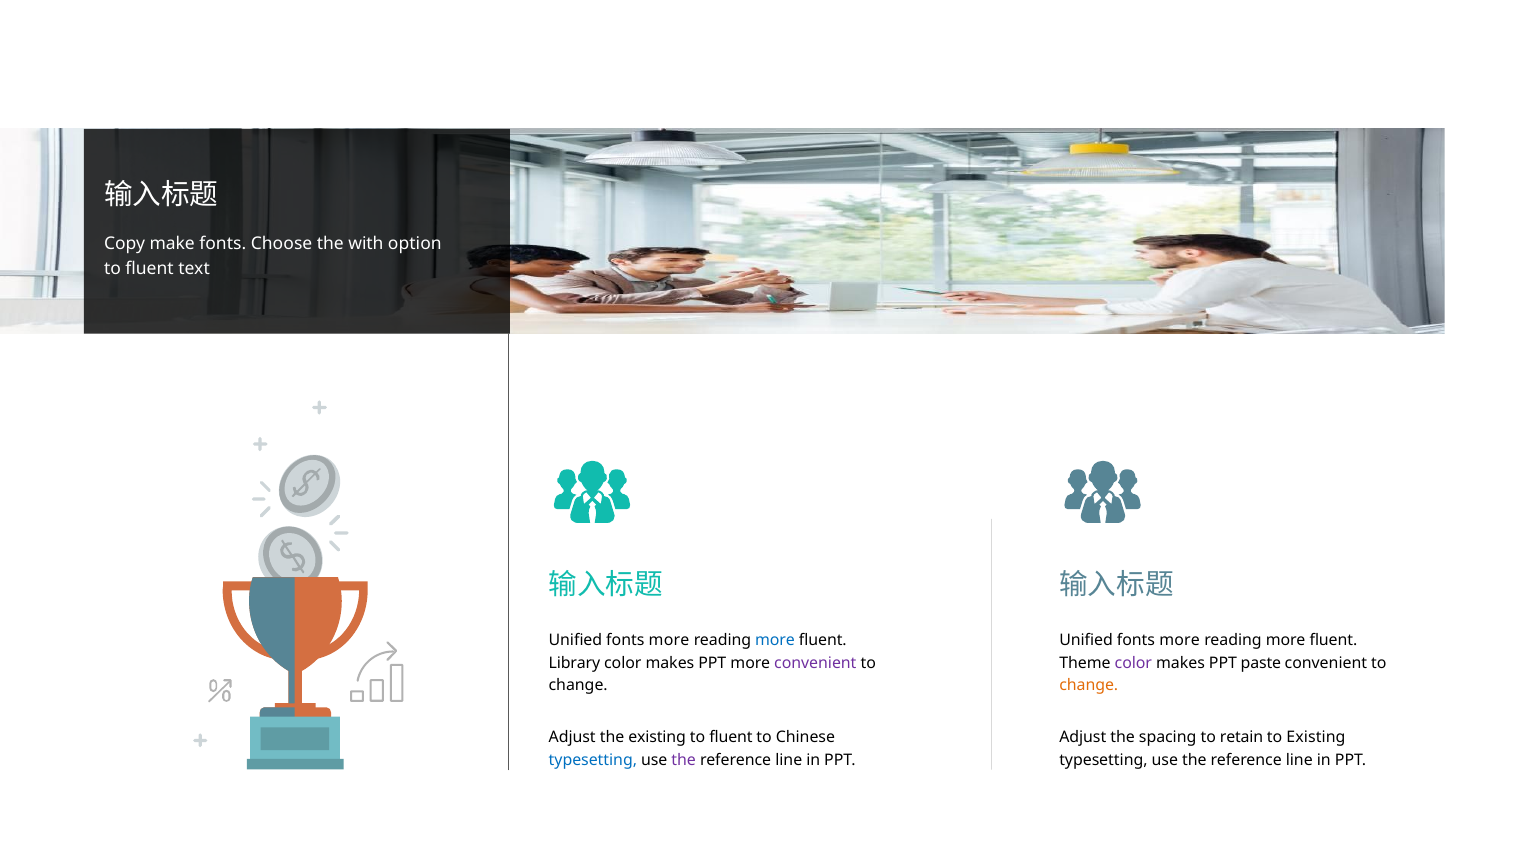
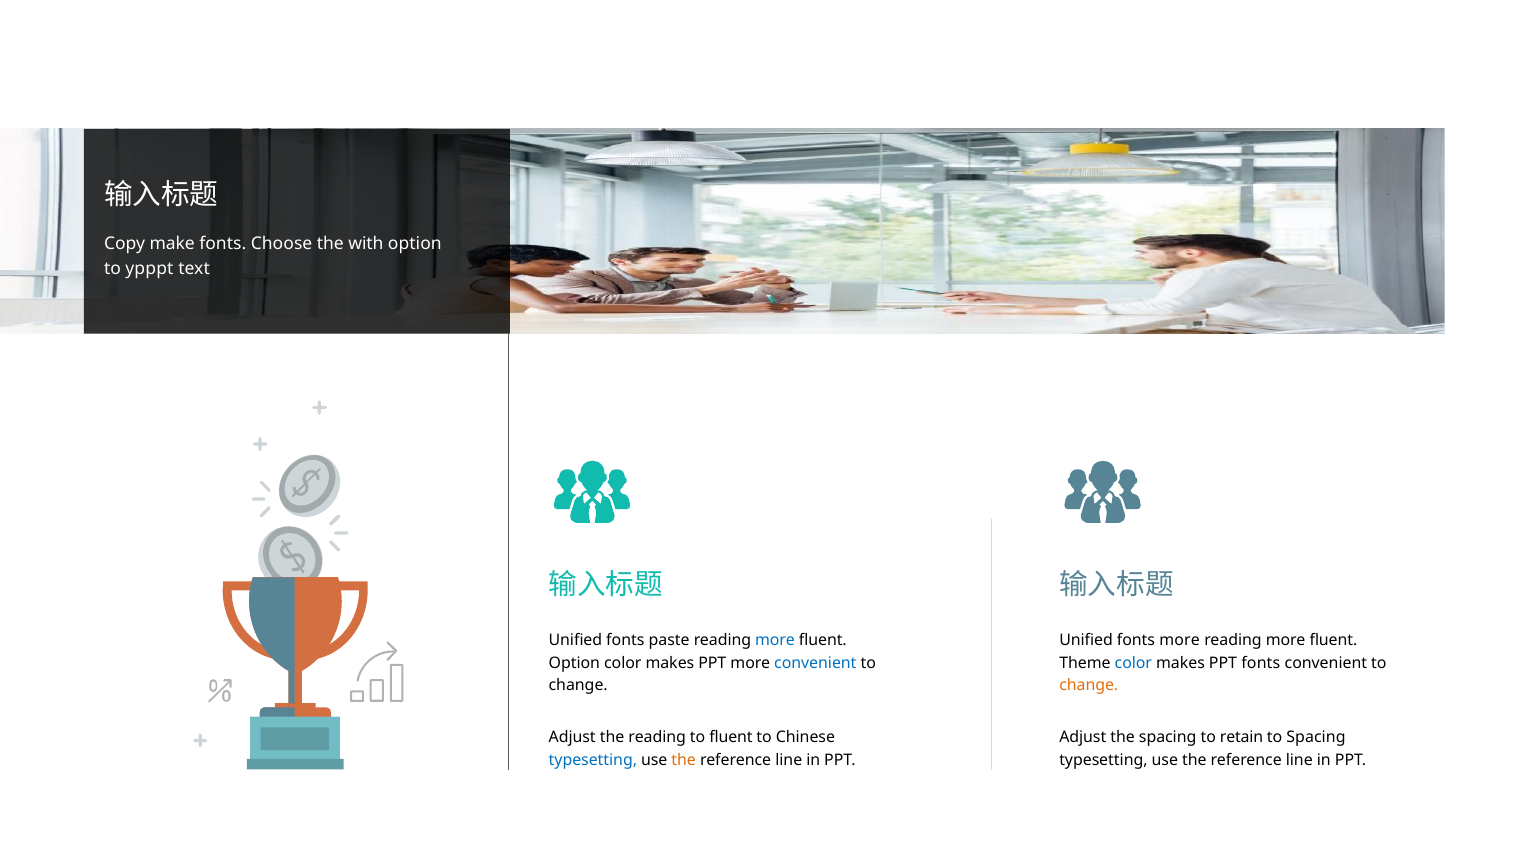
fluent at (150, 269): fluent -> ypppt
more at (669, 640): more -> paste
Library at (574, 663): Library -> Option
convenient at (815, 663) colour: purple -> blue
color at (1133, 663) colour: purple -> blue
PPT paste: paste -> fonts
the existing: existing -> reading
to Existing: Existing -> Spacing
the at (684, 760) colour: purple -> orange
